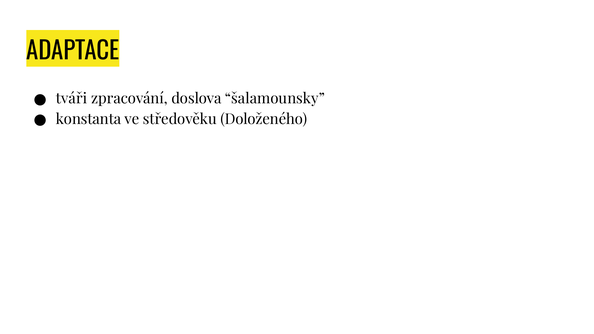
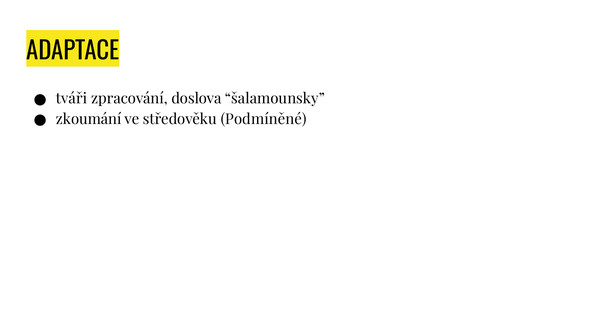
konstanta: konstanta -> zkoumání
Doloženého: Doloženého -> Podmíněné
